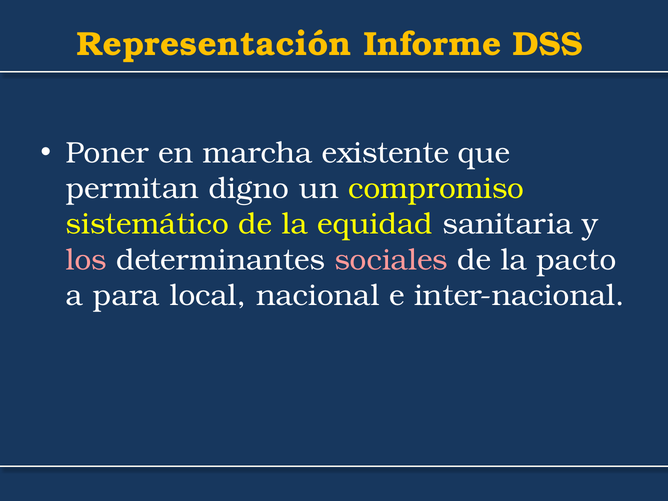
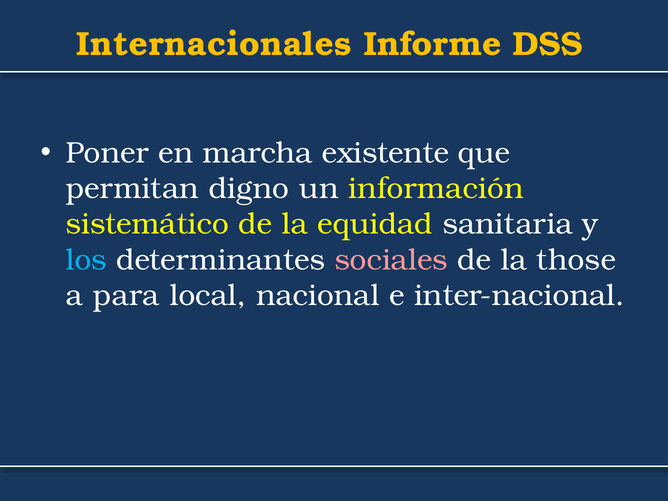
Representación: Representación -> Internacionales
compromiso: compromiso -> información
los colour: pink -> light blue
pacto: pacto -> those
